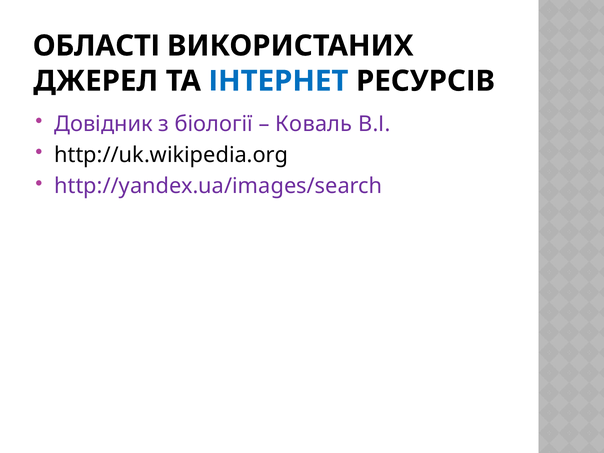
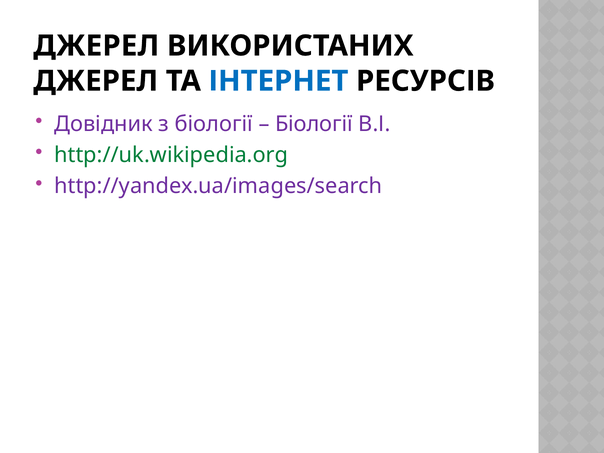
ОБЛАСТІ at (96, 46): ОБЛАСТІ -> ДЖЕРЕЛ
Коваль at (314, 124): Коваль -> Біології
http://uk.wikipedia.org colour: black -> green
